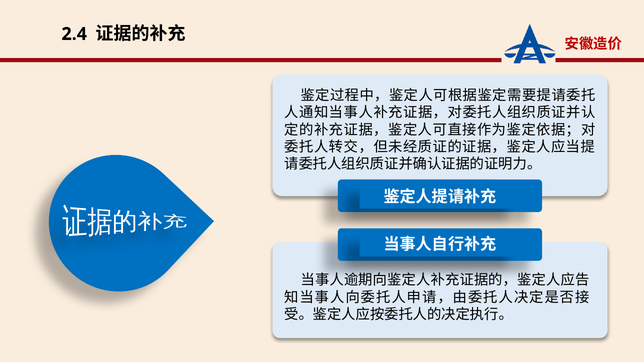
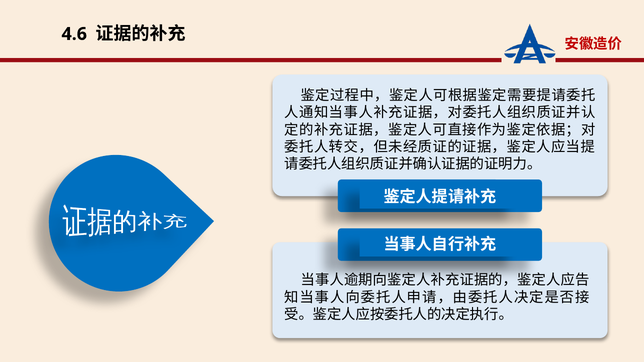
2.4: 2.4 -> 4.6
